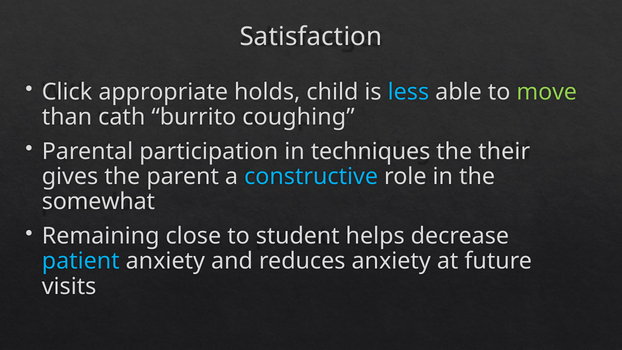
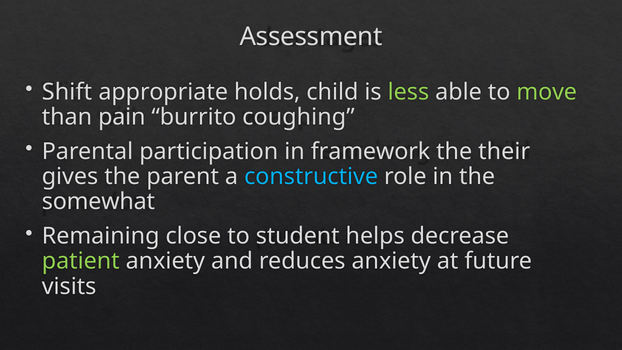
Satisfaction: Satisfaction -> Assessment
Click: Click -> Shift
less colour: light blue -> light green
cath: cath -> pain
techniques: techniques -> framework
patient colour: light blue -> light green
